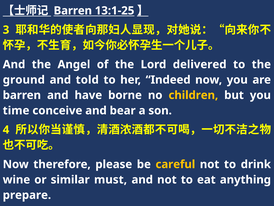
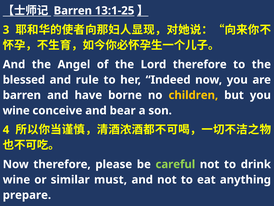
Lord delivered: delivered -> therefore
ground: ground -> blessed
told: told -> rule
time at (16, 110): time -> wine
careful colour: yellow -> light green
